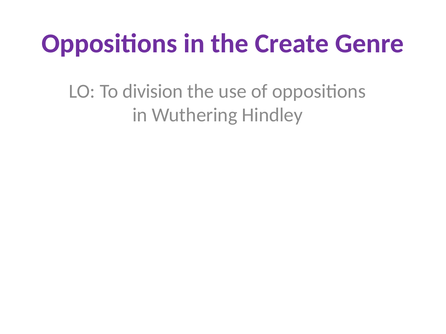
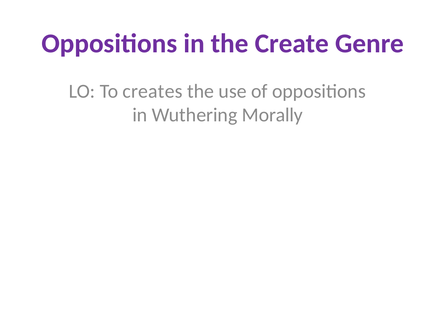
division: division -> creates
Hindley: Hindley -> Morally
